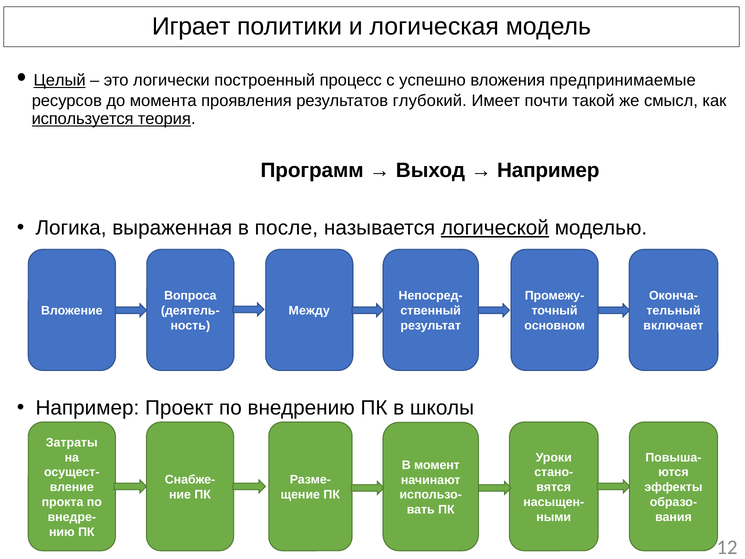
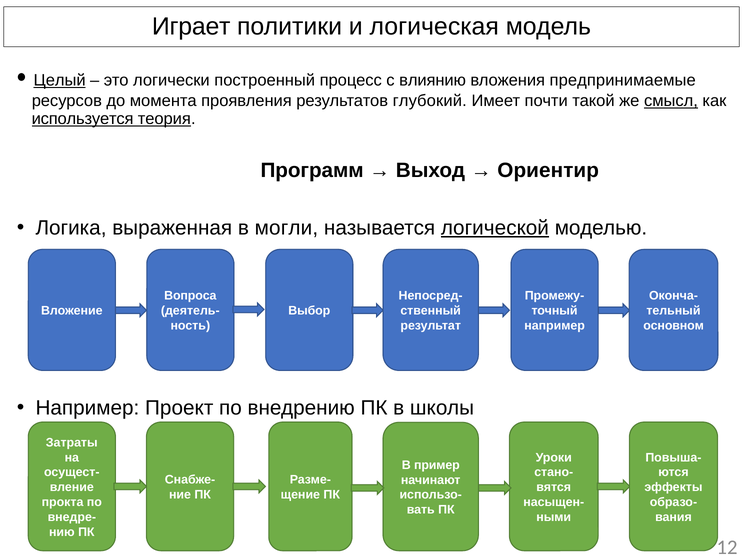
успешно: успешно -> влиянию
смысл underline: none -> present
Например at (548, 170): Например -> Ориентир
после: после -> могли
Между: Между -> Выбор
основном at (555, 326): основном -> например
включает: включает -> основном
момент: момент -> пример
